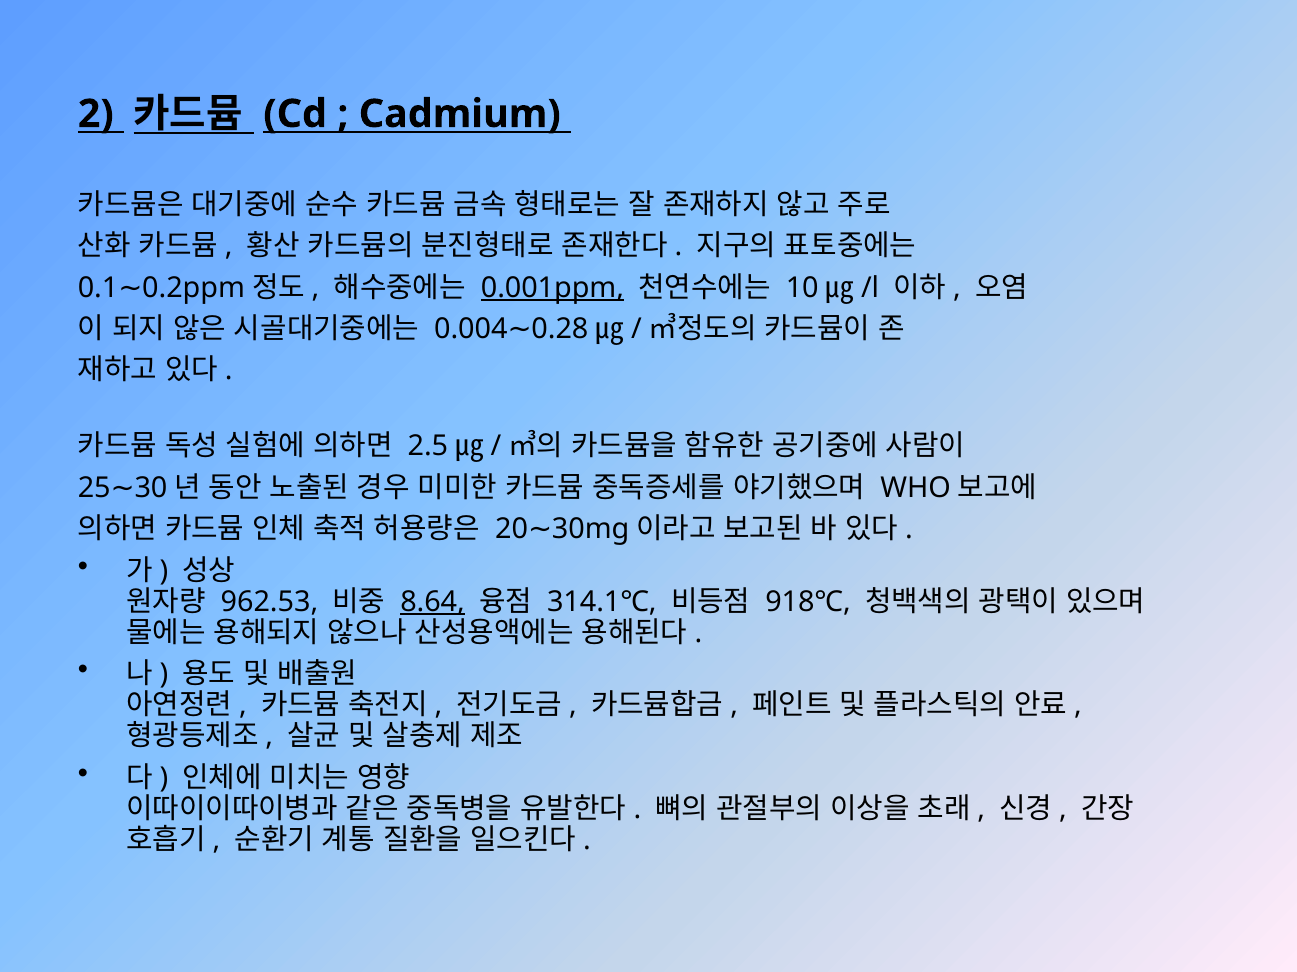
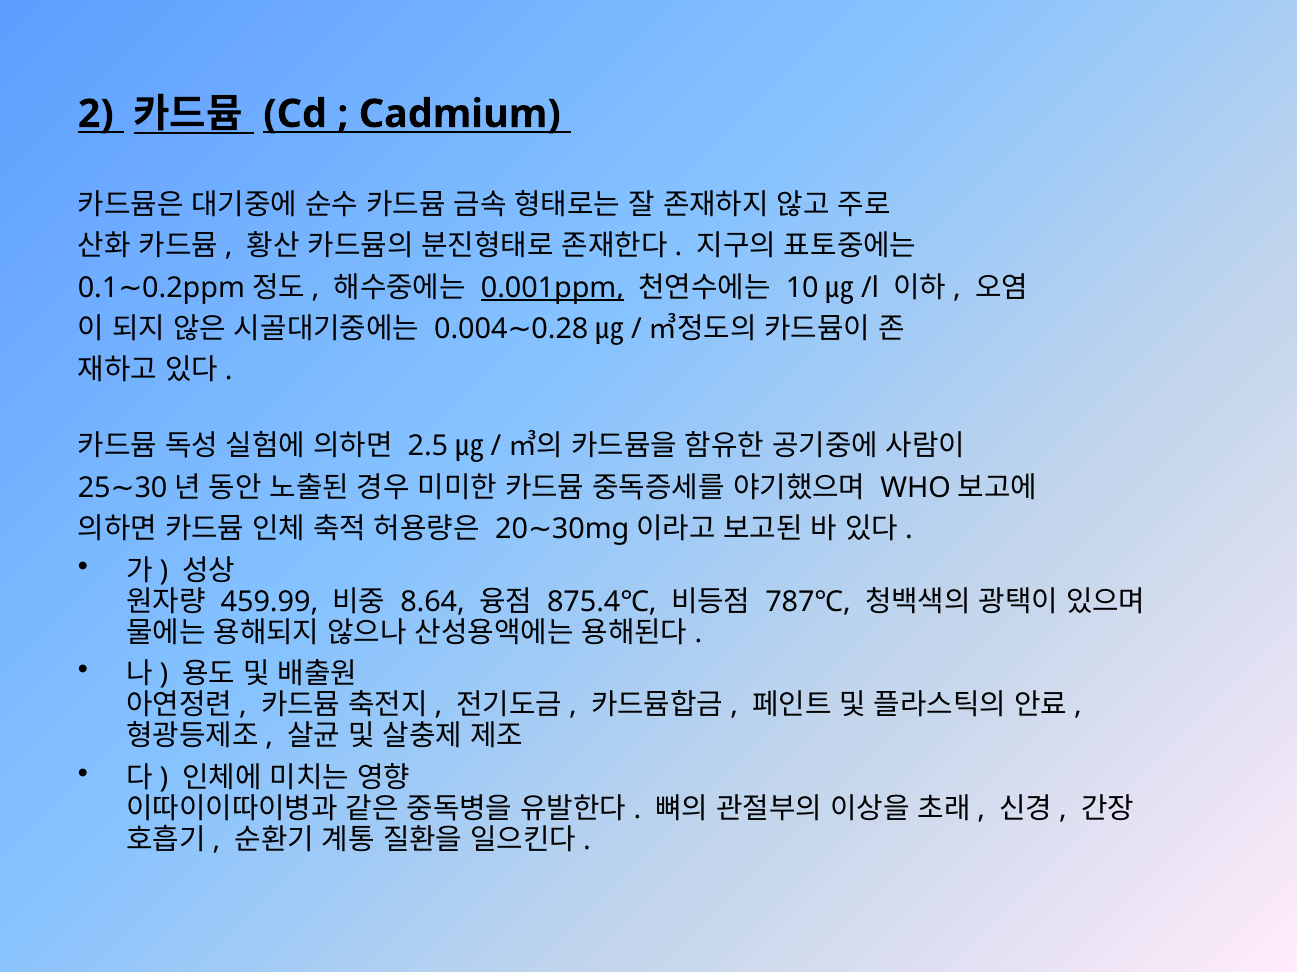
962.53: 962.53 -> 459.99
8.64 underline: present -> none
314.1℃: 314.1℃ -> 875.4℃
918℃: 918℃ -> 787℃
